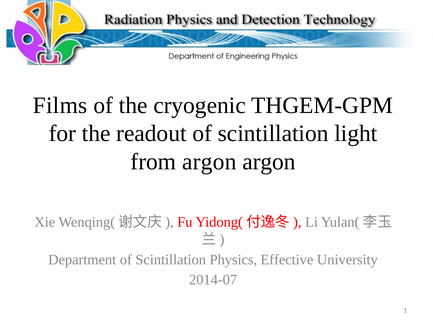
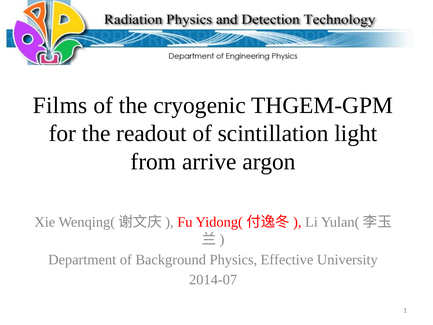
from argon: argon -> arrive
Department of Scintillation: Scintillation -> Background
